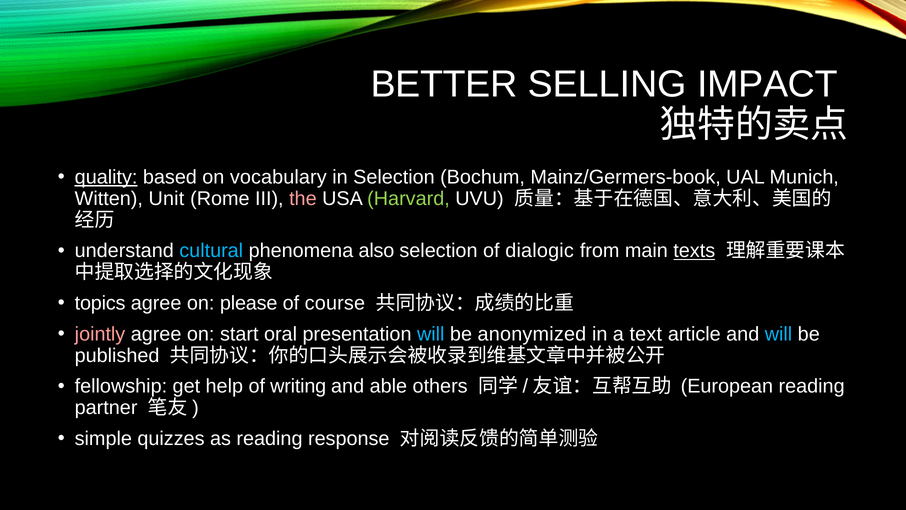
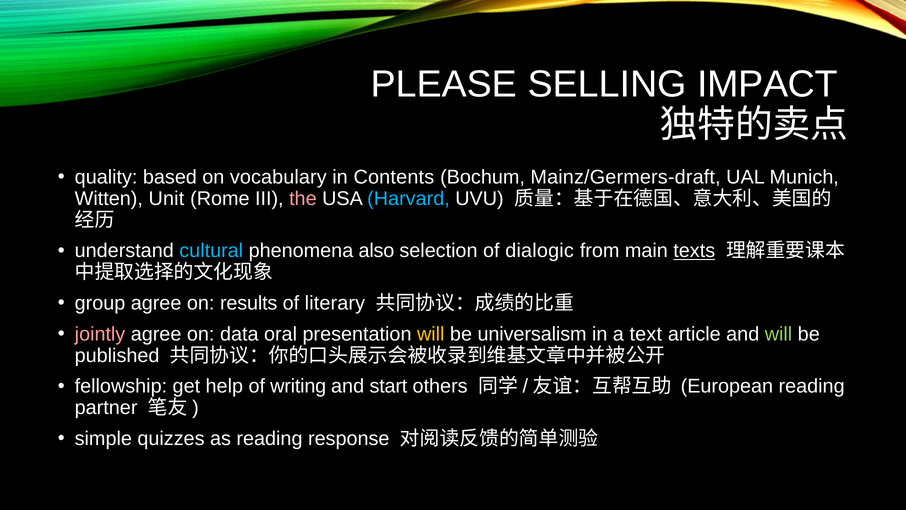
BETTER: BETTER -> PLEASE
quality underline: present -> none
in Selection: Selection -> Contents
Mainz/Germers-book: Mainz/Germers-book -> Mainz/Germers-draft
Harvard colour: light green -> light blue
topics: topics -> group
please: please -> results
course: course -> literary
start: start -> data
will at (431, 334) colour: light blue -> yellow
anonymized: anonymized -> universalism
will at (779, 334) colour: light blue -> light green
able: able -> start
